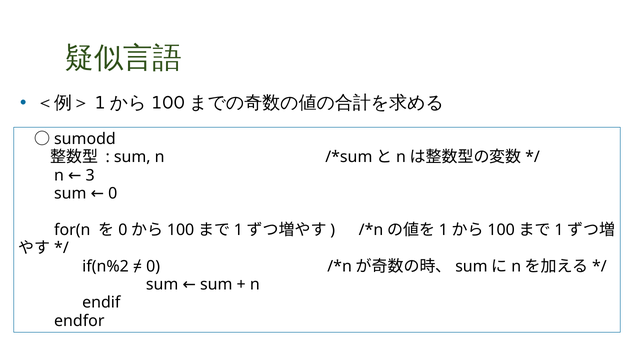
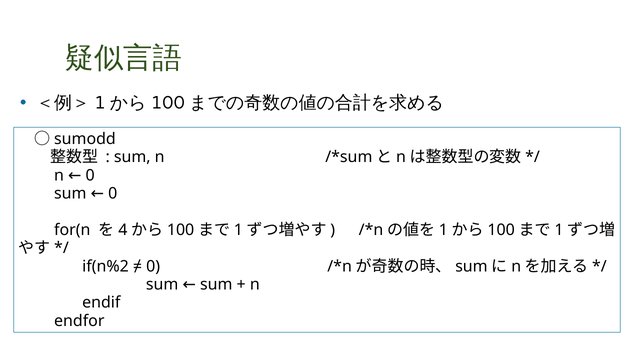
n 3: 3 -> 0
0 at (123, 230): 0 -> 4
